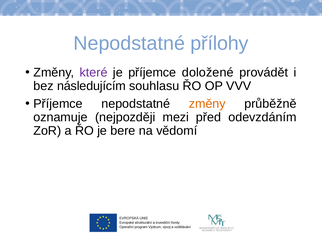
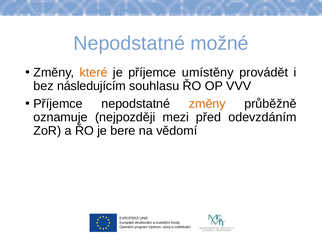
přílohy: přílohy -> možné
které colour: purple -> orange
doložené: doložené -> umístěny
